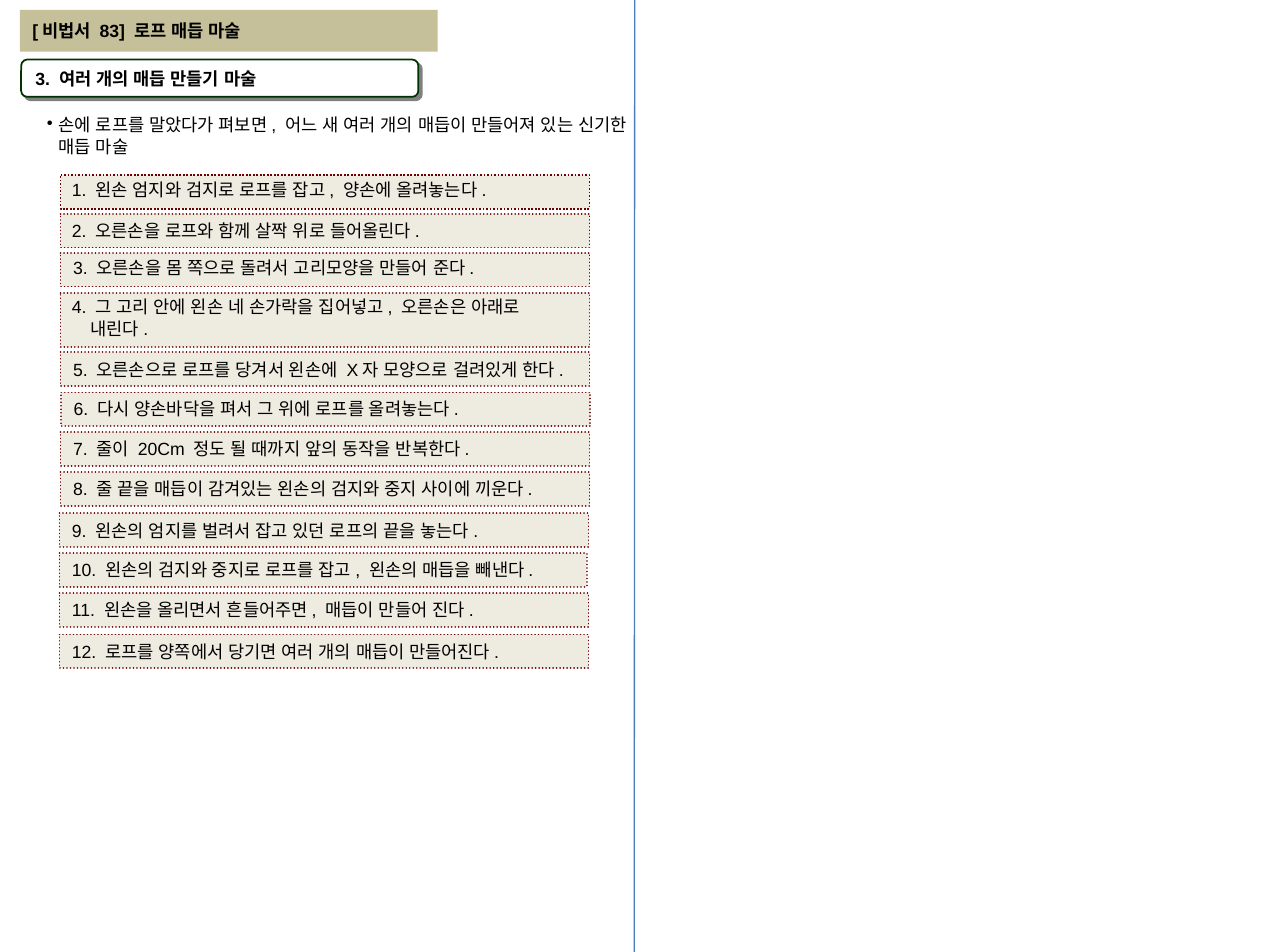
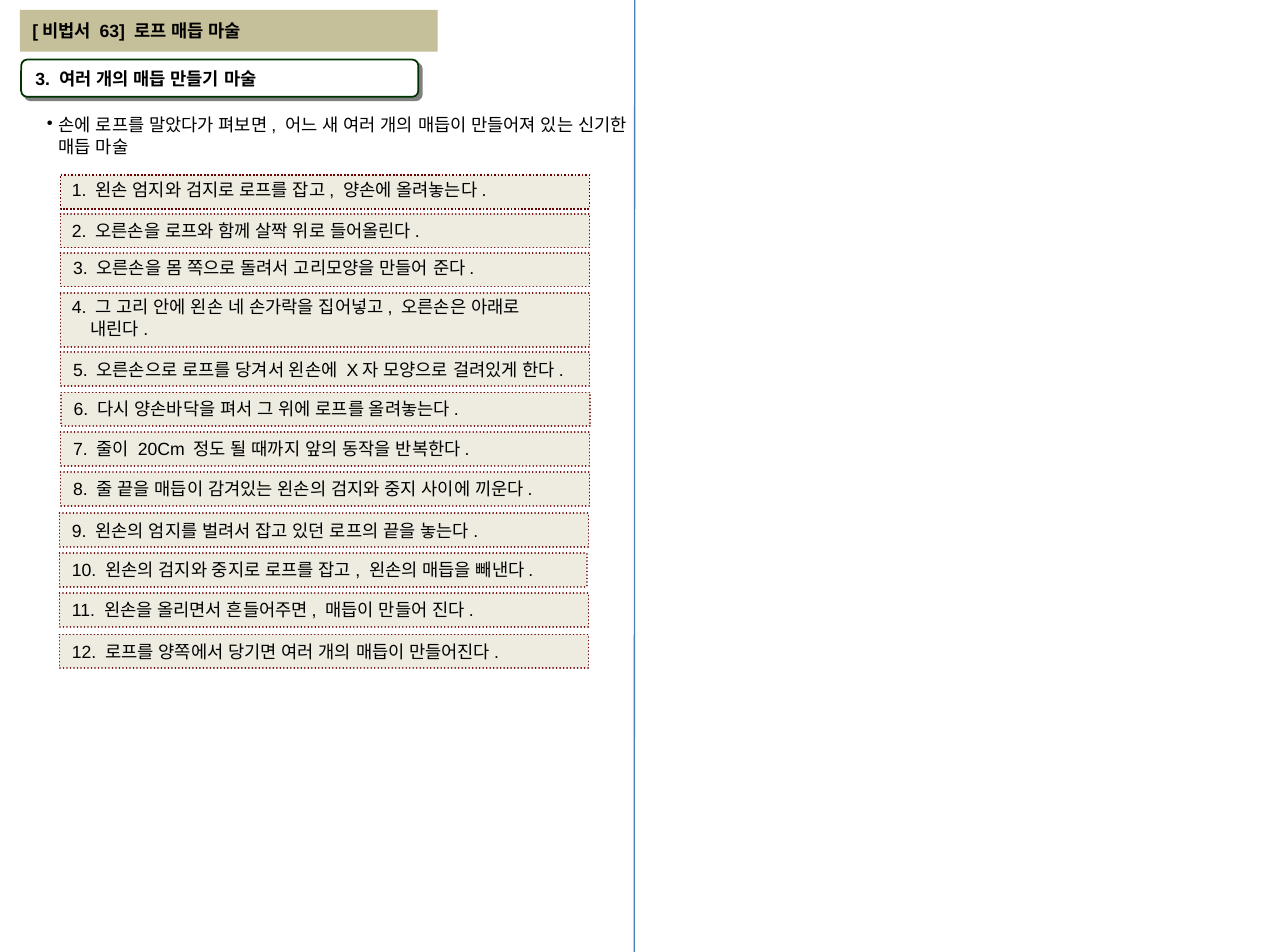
83: 83 -> 63
